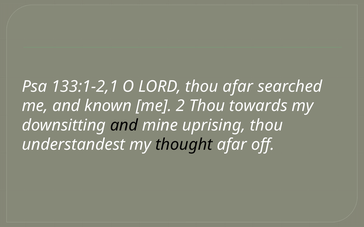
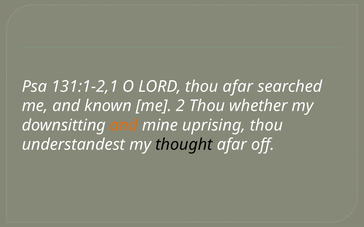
133:1-2,1: 133:1-2,1 -> 131:1-2,1
towards: towards -> whether
and at (124, 126) colour: black -> orange
